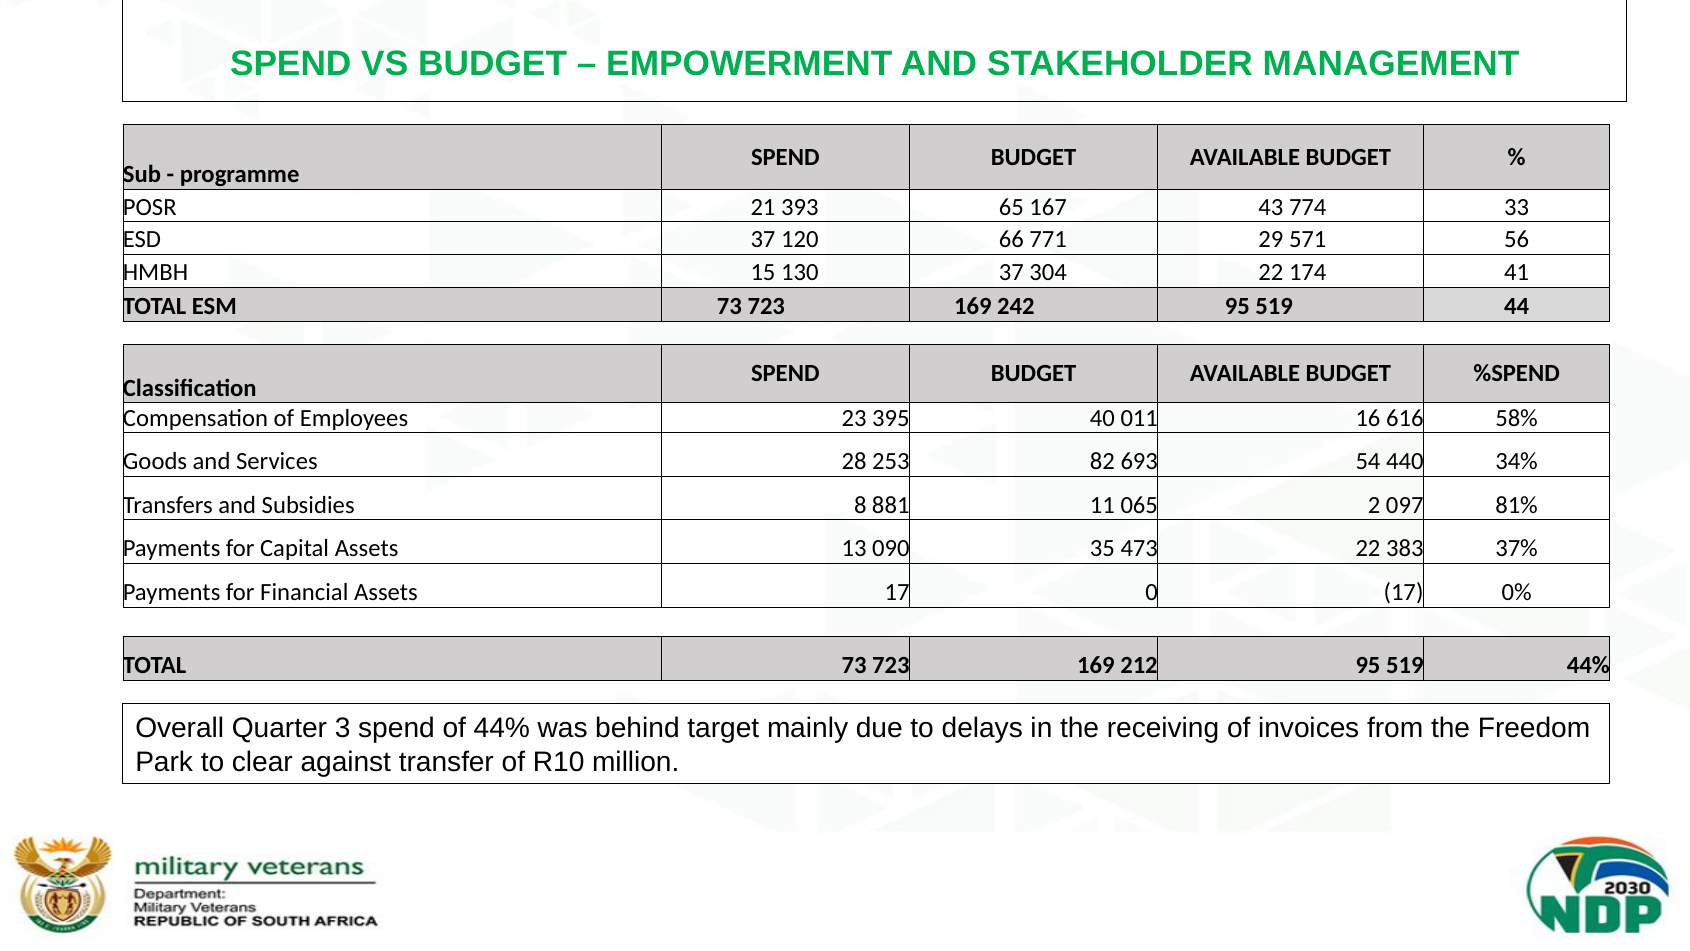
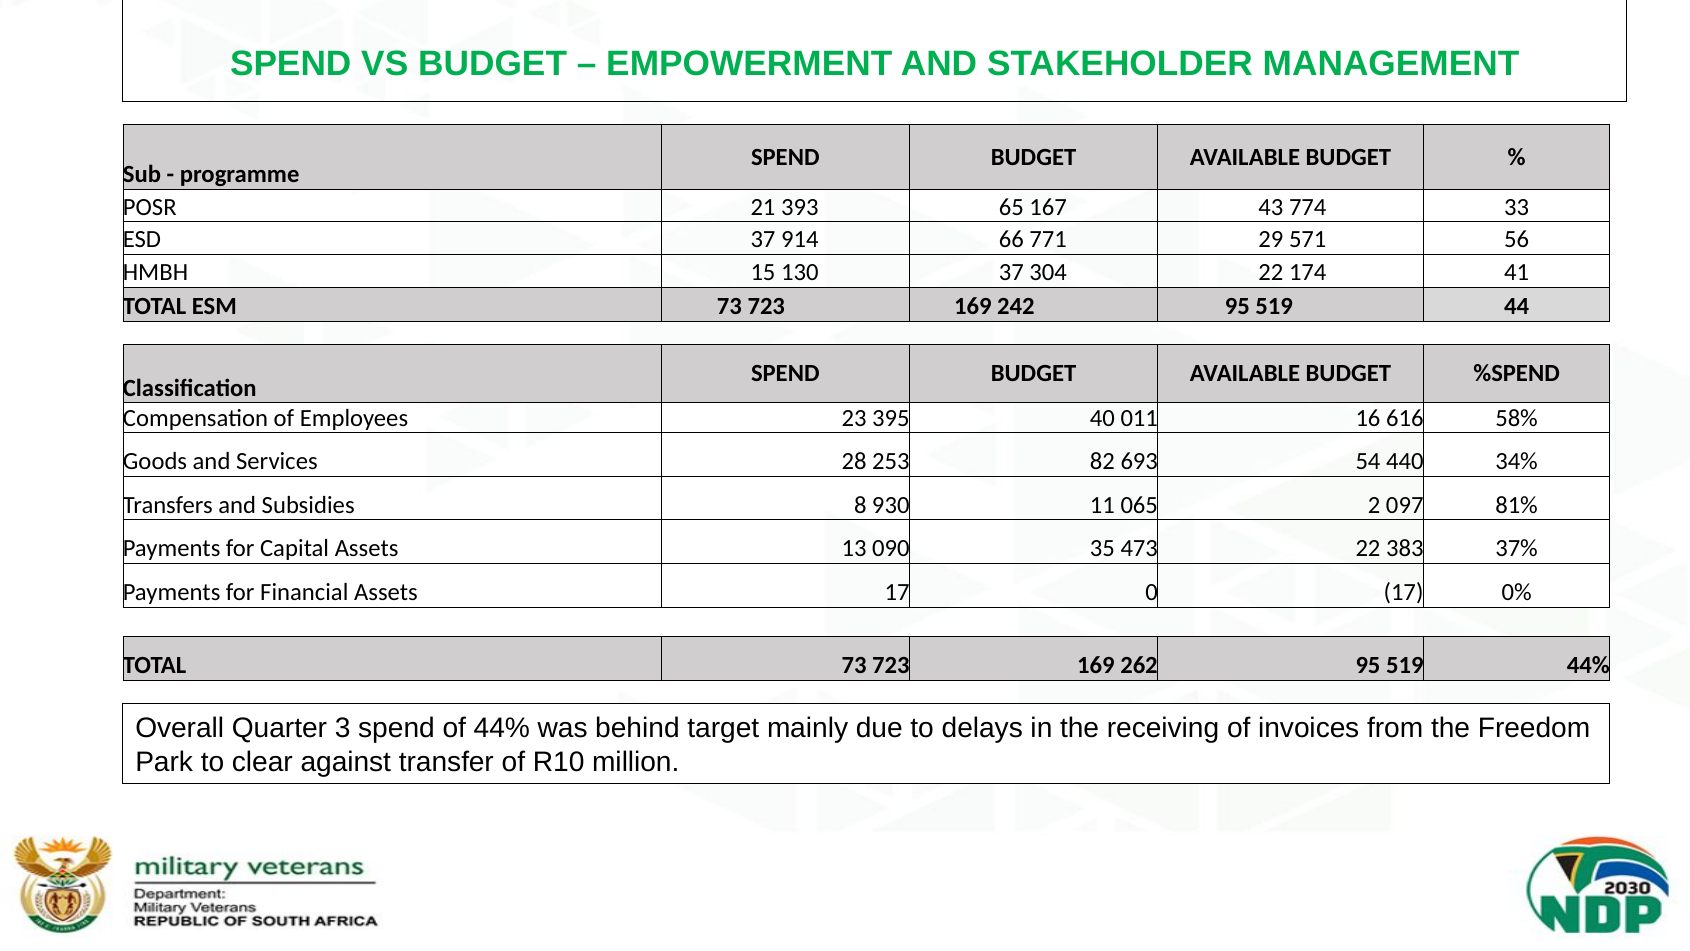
120: 120 -> 914
881: 881 -> 930
212: 212 -> 262
